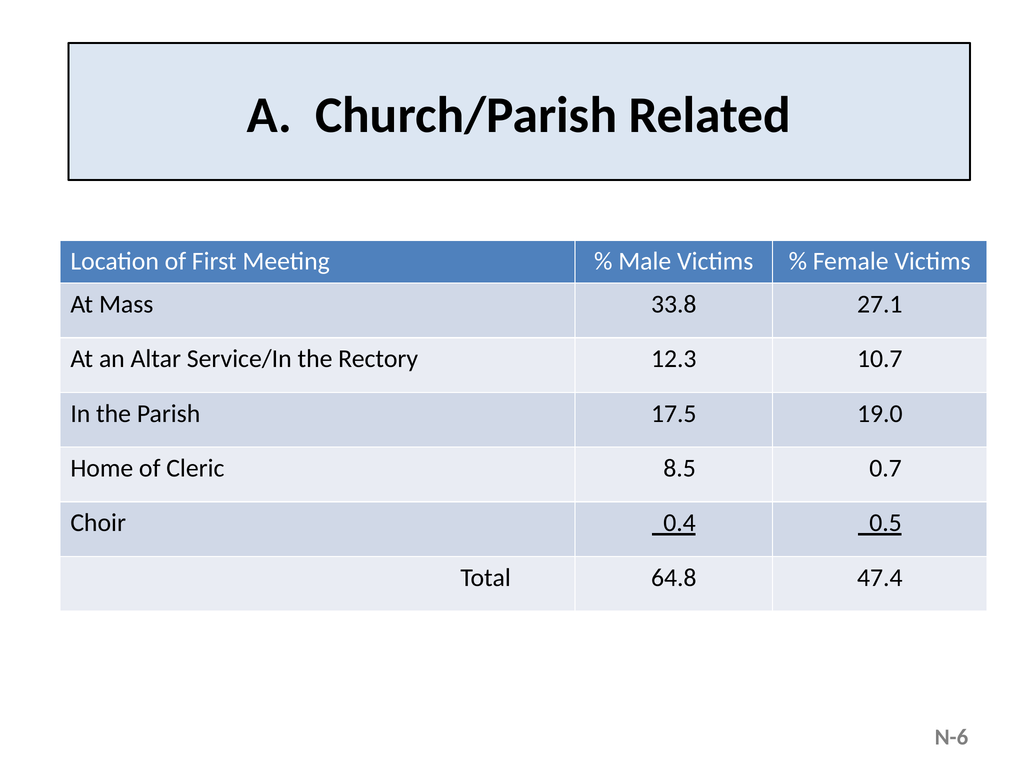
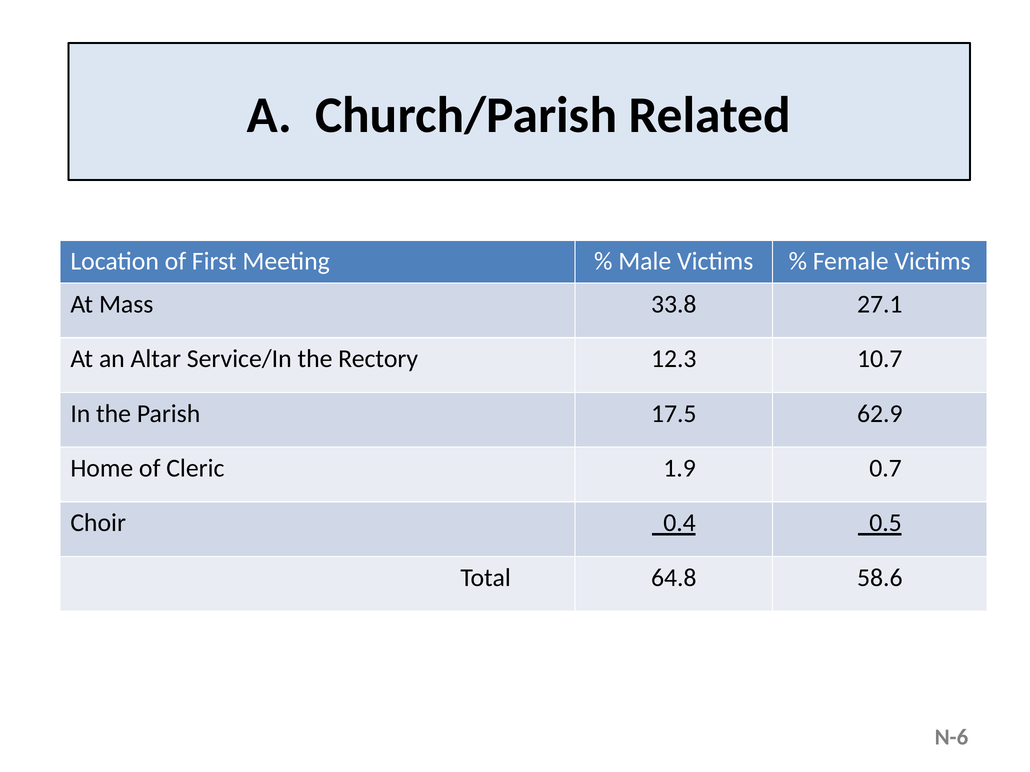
19.0: 19.0 -> 62.9
8.5: 8.5 -> 1.9
47.4: 47.4 -> 58.6
